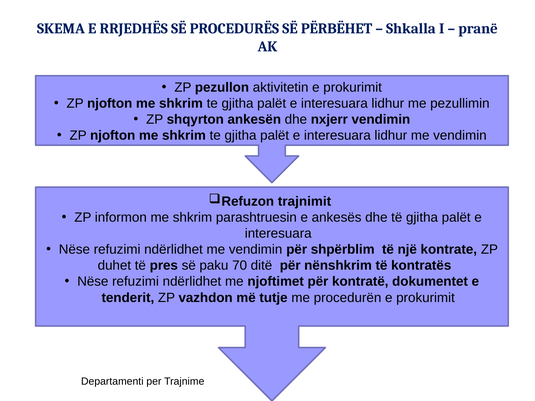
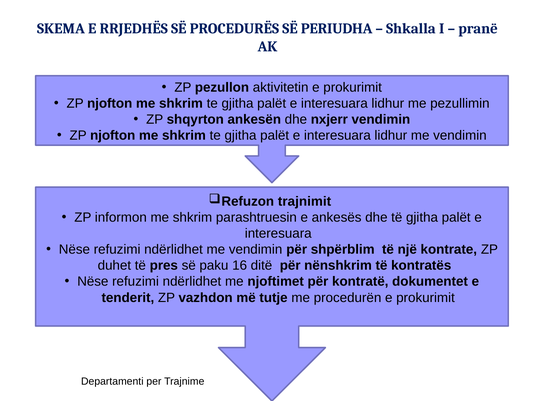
PËRBËHET: PËRBËHET -> PERIUDHA
70: 70 -> 16
